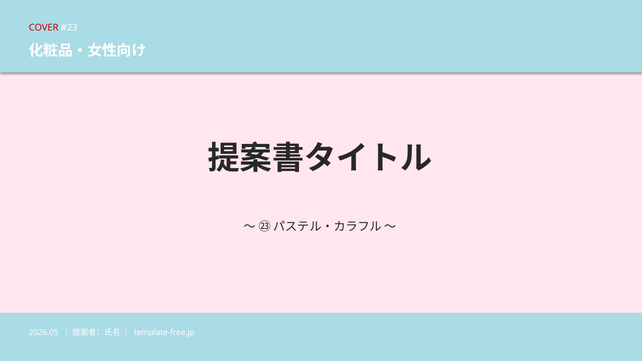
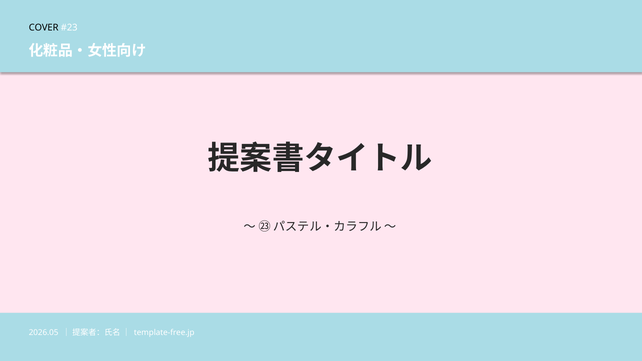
COVER colour: red -> black
